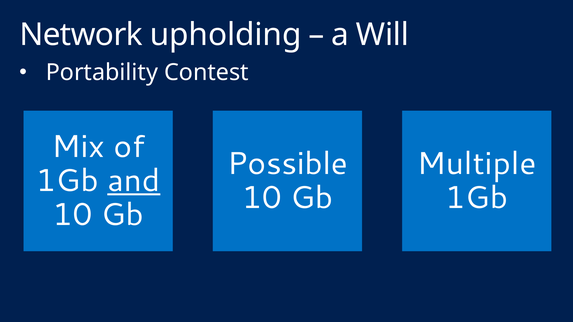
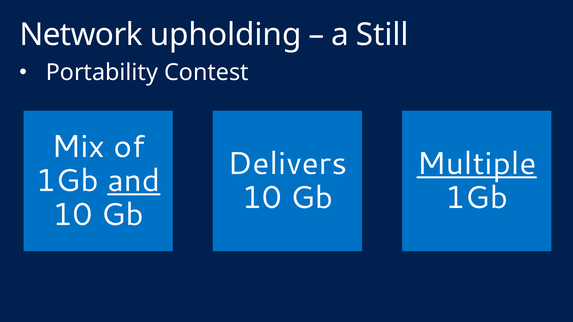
Will: Will -> Still
Possible: Possible -> Delivers
Multiple underline: none -> present
